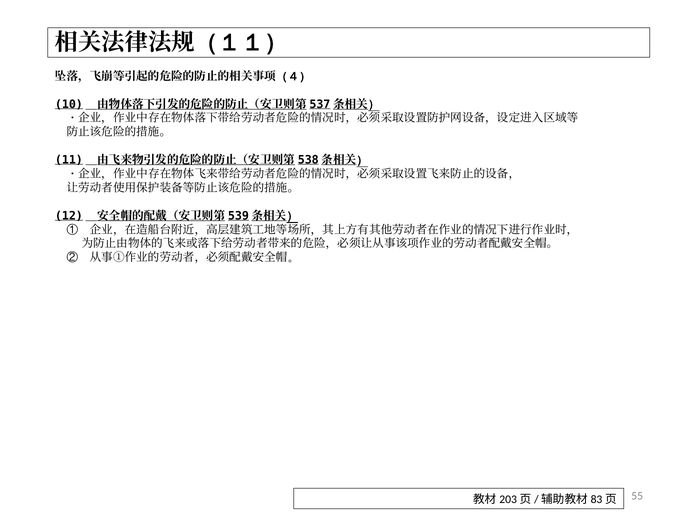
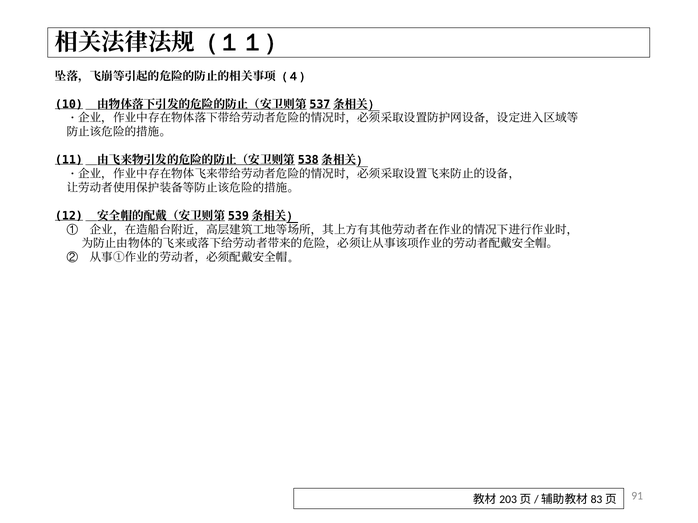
55: 55 -> 91
